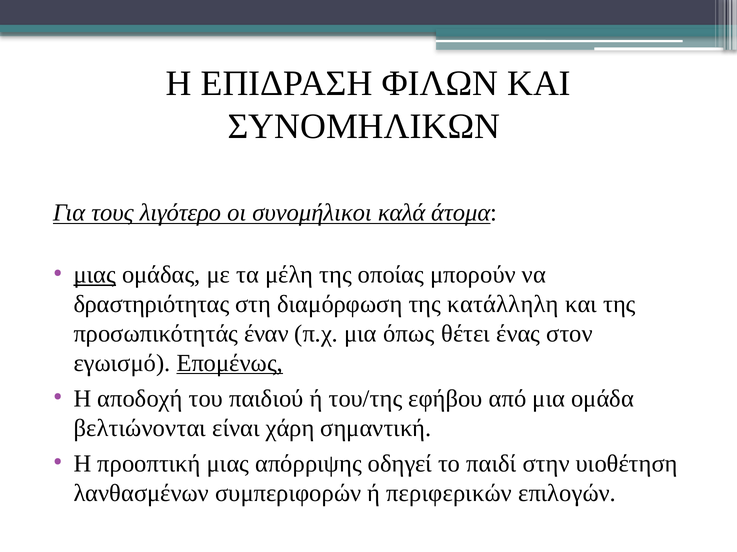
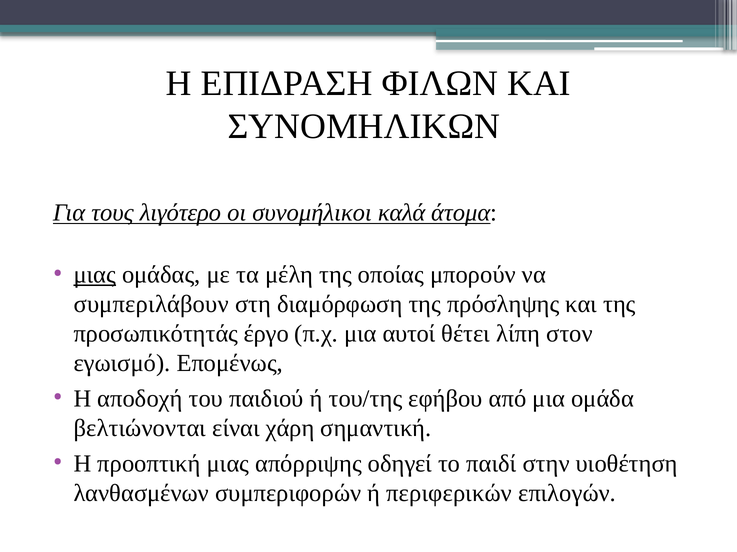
δραστηριότητας: δραστηριότητας -> συμπεριλάβουν
κατάλληλη: κατάλληλη -> πρόσληψης
έναν: έναν -> έργο
όπως: όπως -> αυτοί
ένας: ένας -> λίπη
Επομένως underline: present -> none
